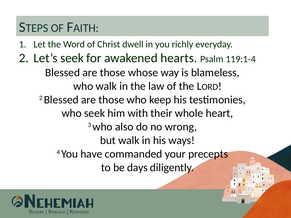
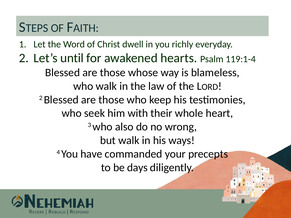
Let’s seek: seek -> until
